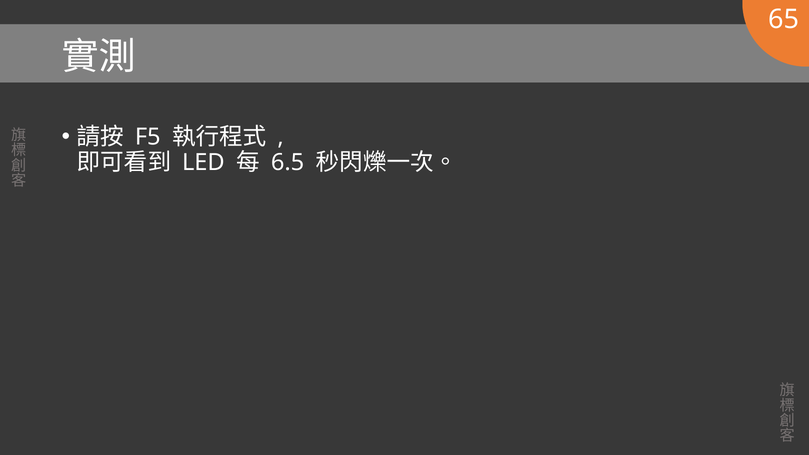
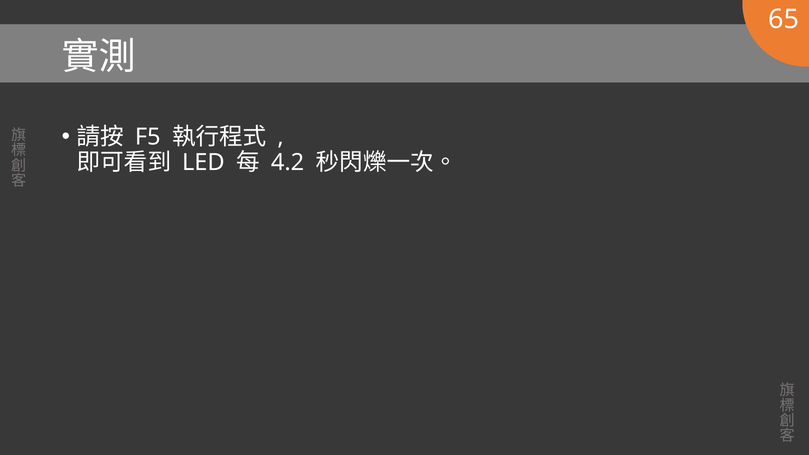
6.5: 6.5 -> 4.2
